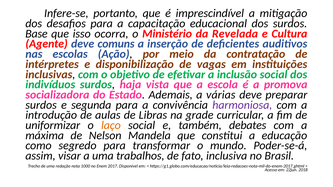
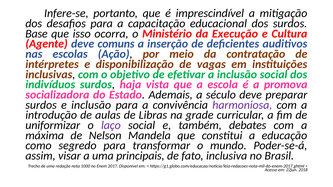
Revelada: Revelada -> Execução
várias: várias -> século
e segunda: segunda -> inclusão
laço colour: orange -> purple
trabalhos: trabalhos -> principais
